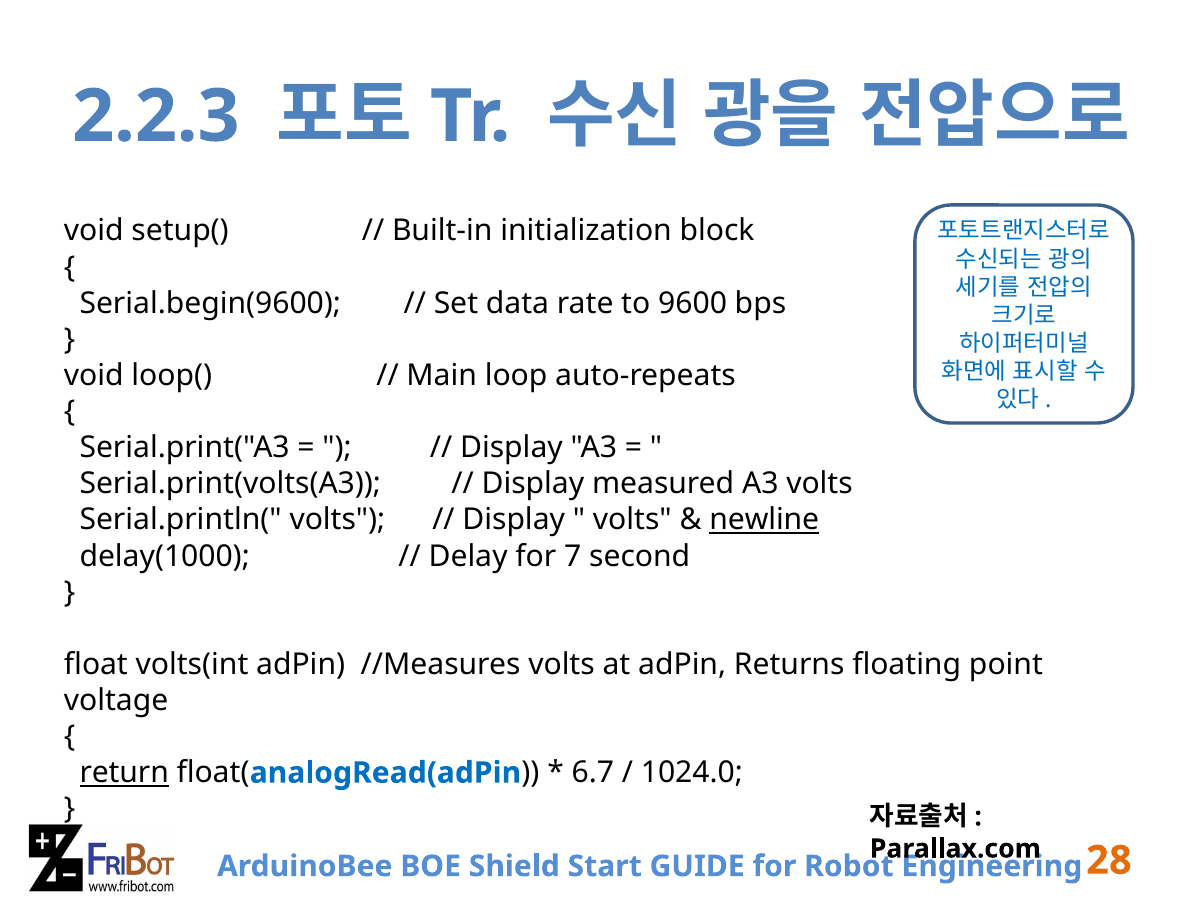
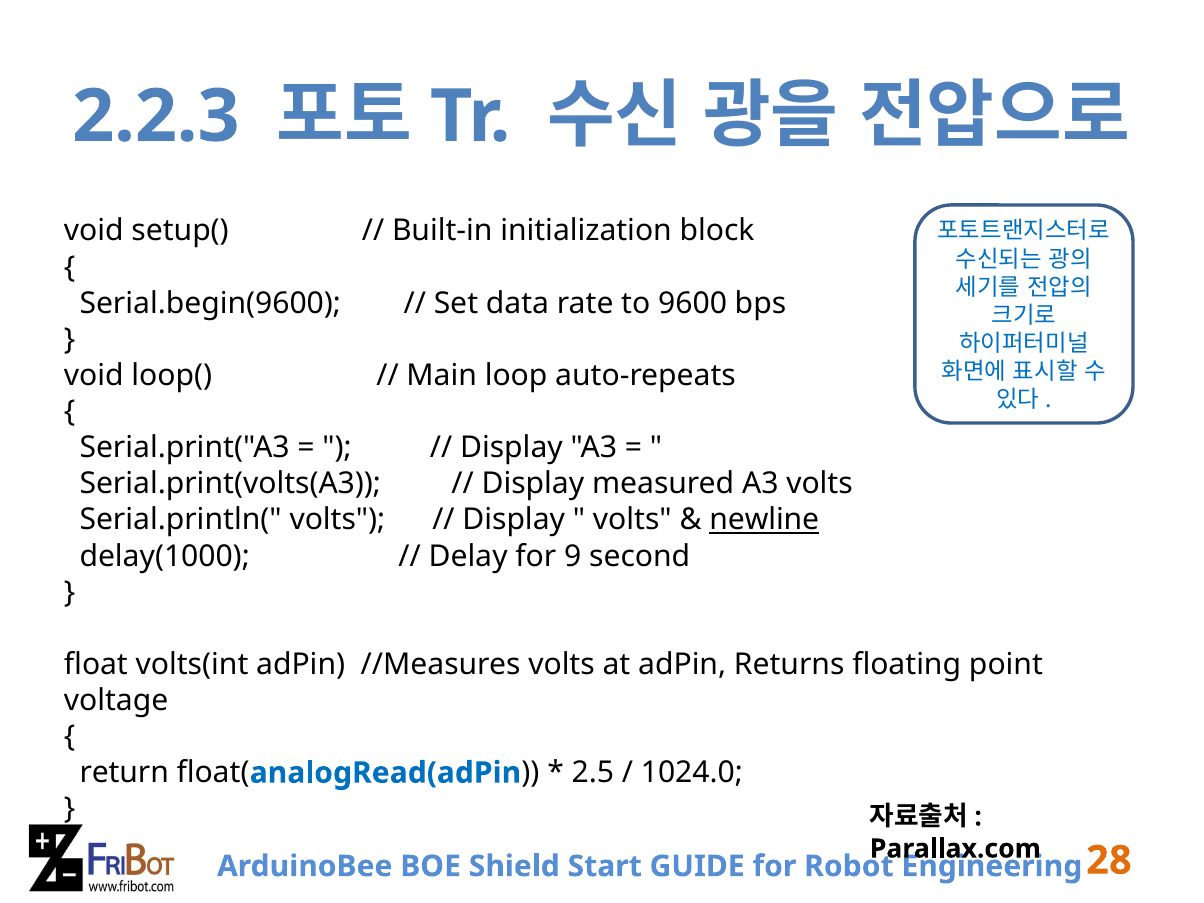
7: 7 -> 9
return underline: present -> none
6.7: 6.7 -> 2.5
